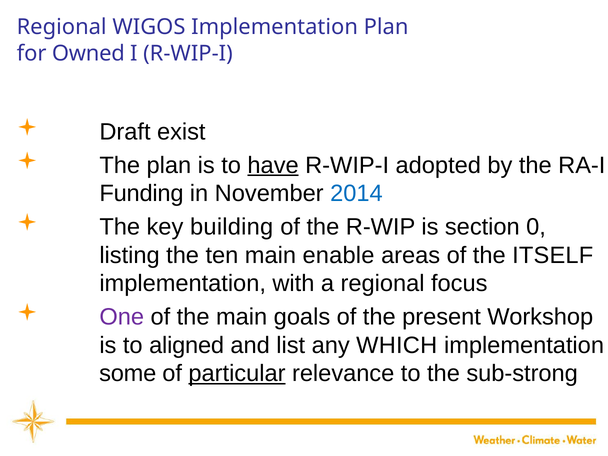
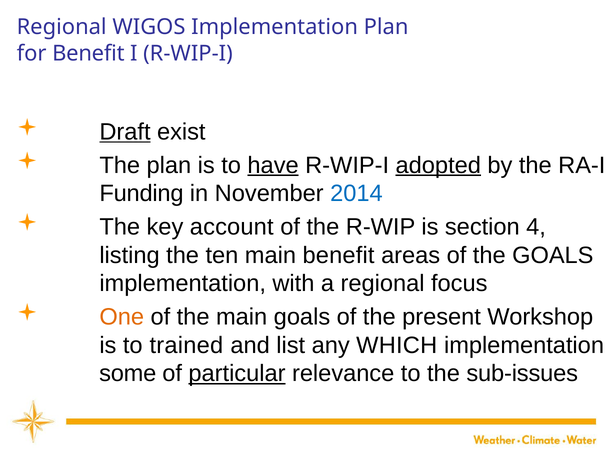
for Owned: Owned -> Benefit
Draft underline: none -> present
adopted underline: none -> present
building: building -> account
0: 0 -> 4
main enable: enable -> benefit
the ITSELF: ITSELF -> GOALS
One colour: purple -> orange
aligned: aligned -> trained
sub-strong: sub-strong -> sub-issues
